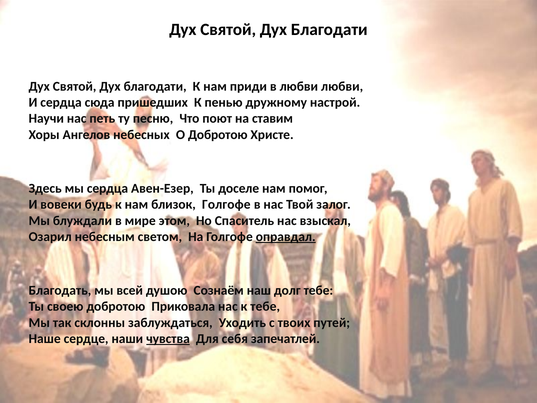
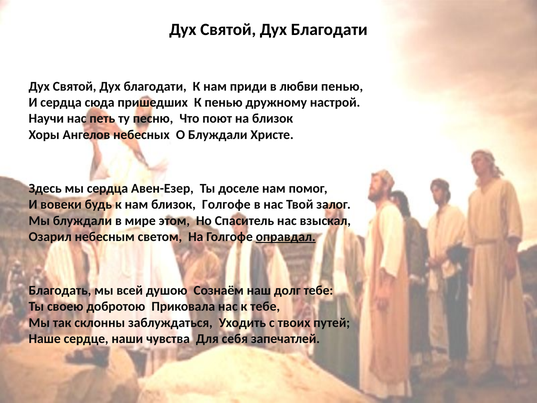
любви любви: любви -> пенью
на ставим: ставим -> близок
О Добротою: Добротою -> Блуждали
чувства underline: present -> none
